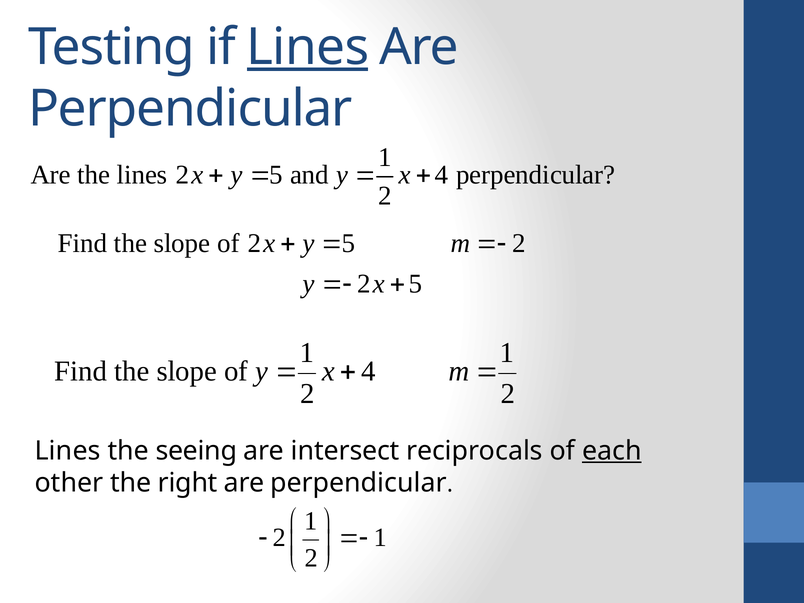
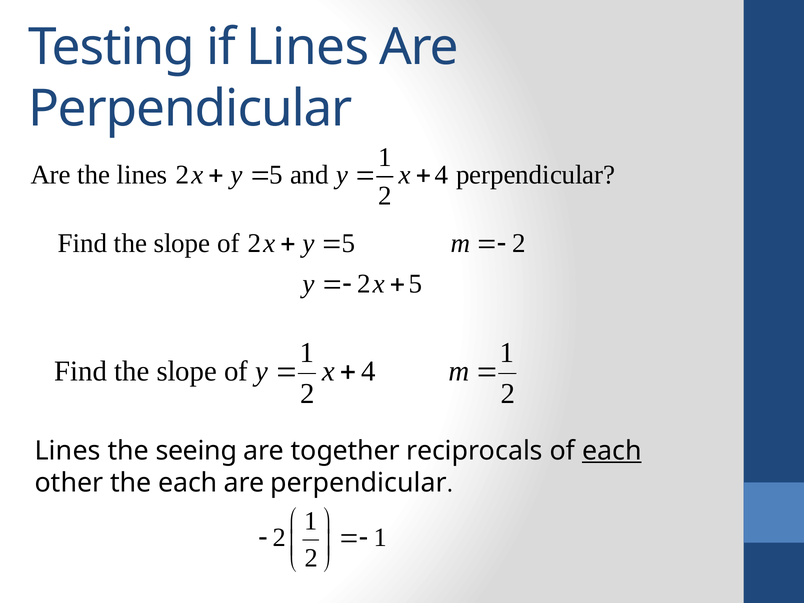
Lines at (308, 47) underline: present -> none
intersect: intersect -> together
the right: right -> each
